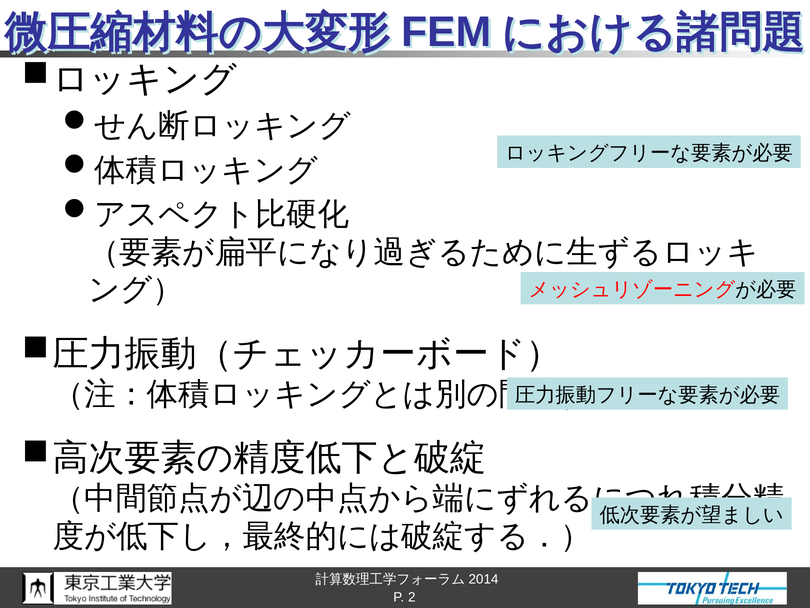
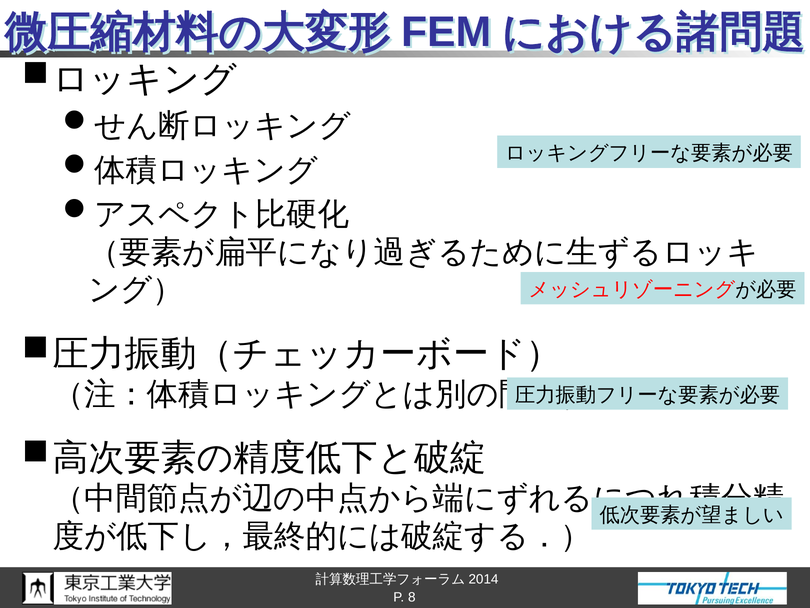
2: 2 -> 8
